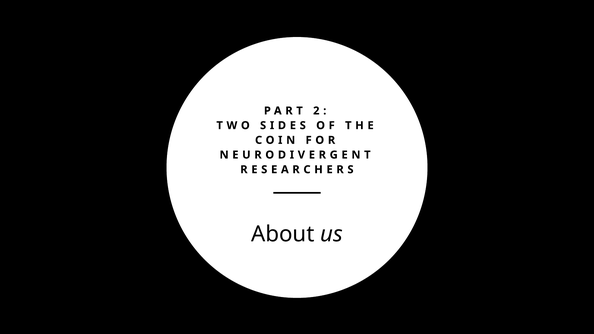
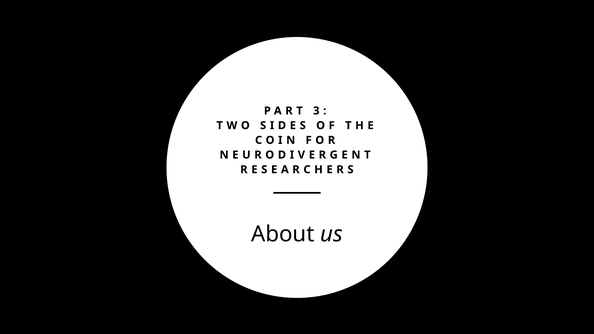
2: 2 -> 3
